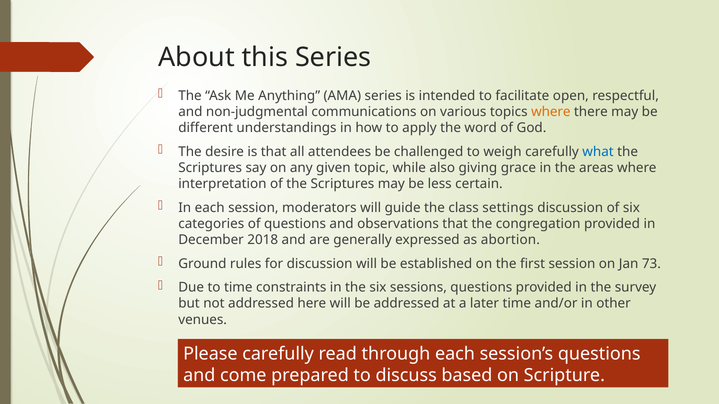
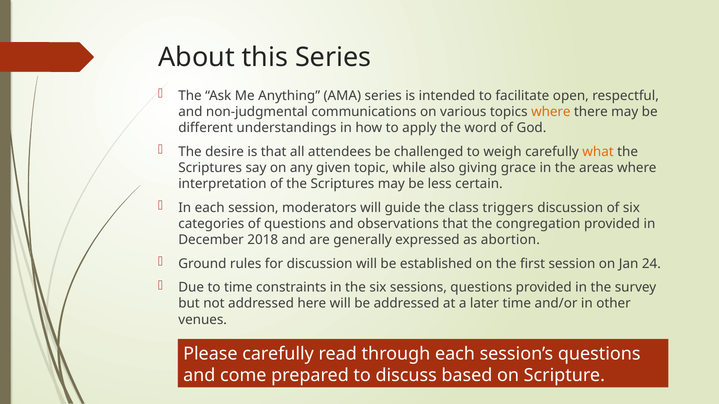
what colour: blue -> orange
settings: settings -> triggers
73: 73 -> 24
